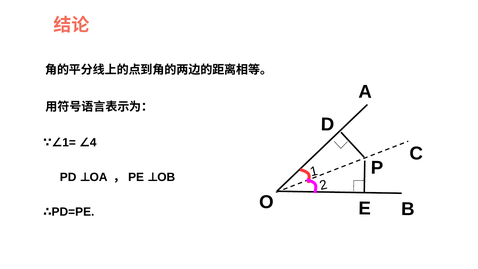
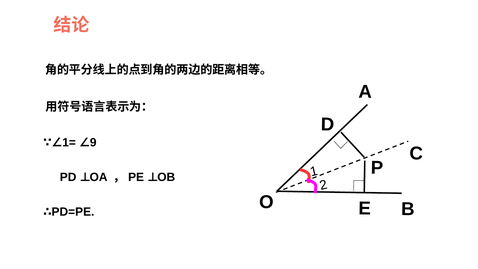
4: 4 -> 9
